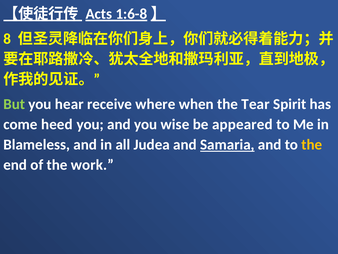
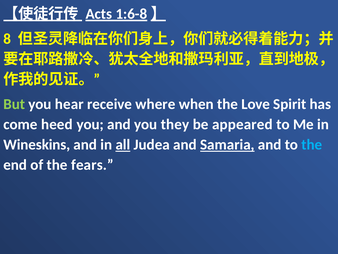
Tear: Tear -> Love
wise: wise -> they
Blameless: Blameless -> Wineskins
all underline: none -> present
the at (312, 144) colour: yellow -> light blue
work: work -> fears
